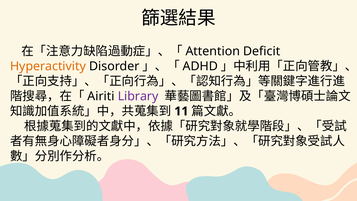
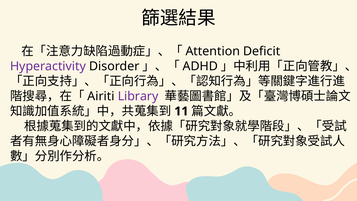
Hyperactivity colour: orange -> purple
